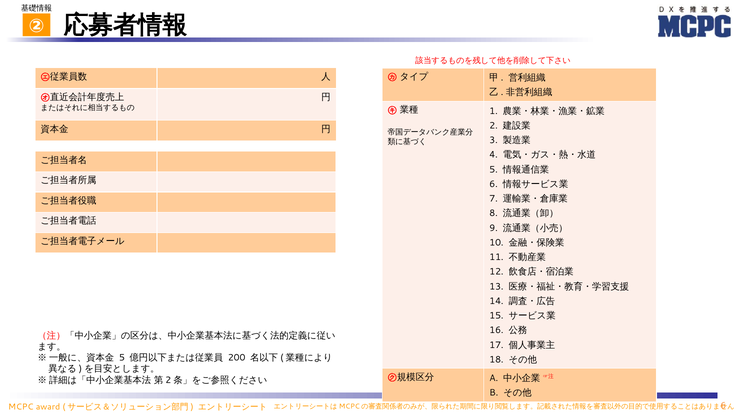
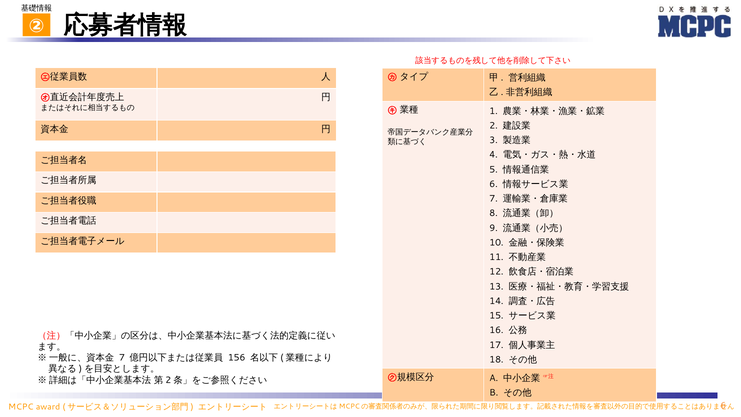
5 at (122, 358): 5 -> 7
200: 200 -> 156
